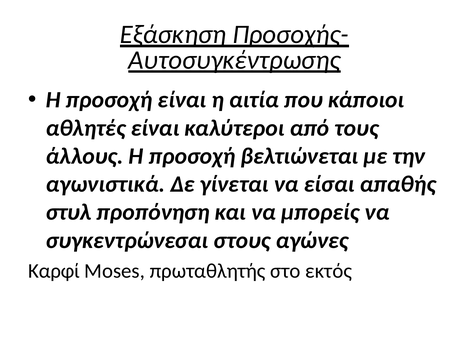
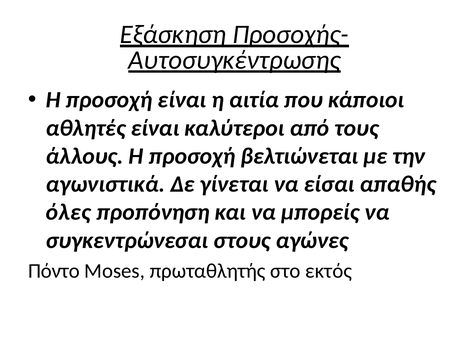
στυλ: στυλ -> όλες
Καρφί: Καρφί -> Πόντο
